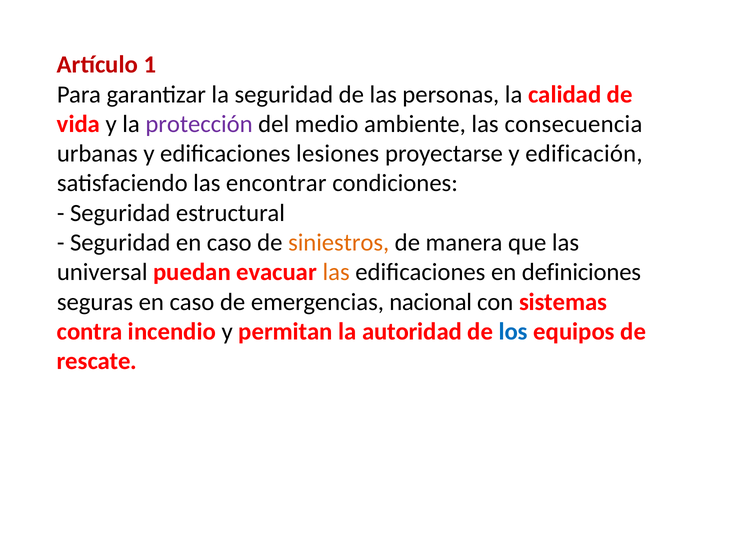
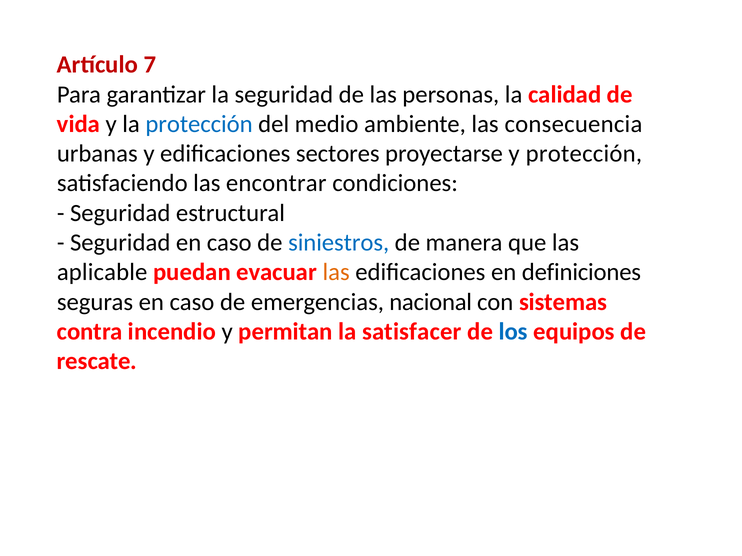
1: 1 -> 7
protección at (199, 124) colour: purple -> blue
lesiones: lesiones -> sectores
y edificación: edificación -> protección
siniestros colour: orange -> blue
universal: universal -> aplicable
autoridad: autoridad -> satisfacer
